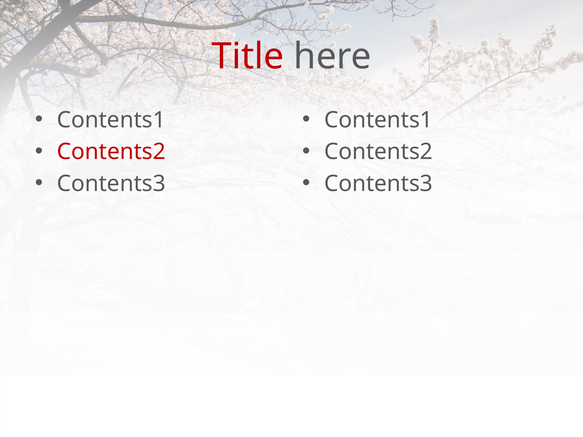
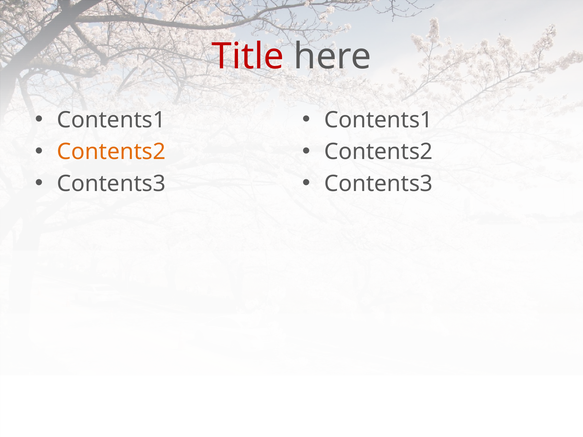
Contents2 at (111, 152) colour: red -> orange
